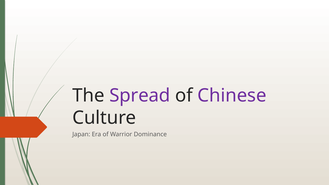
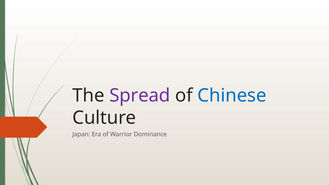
Chinese colour: purple -> blue
